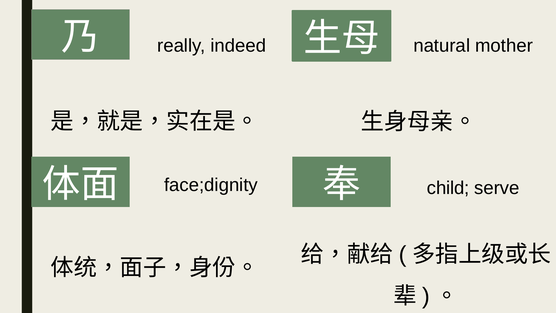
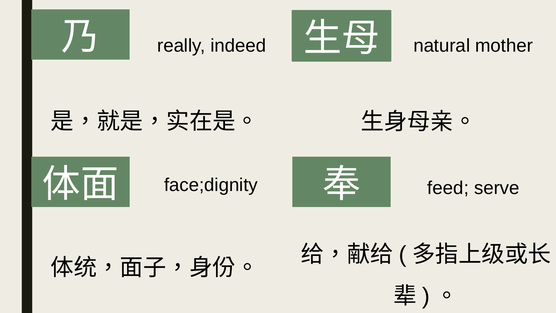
child: child -> feed
